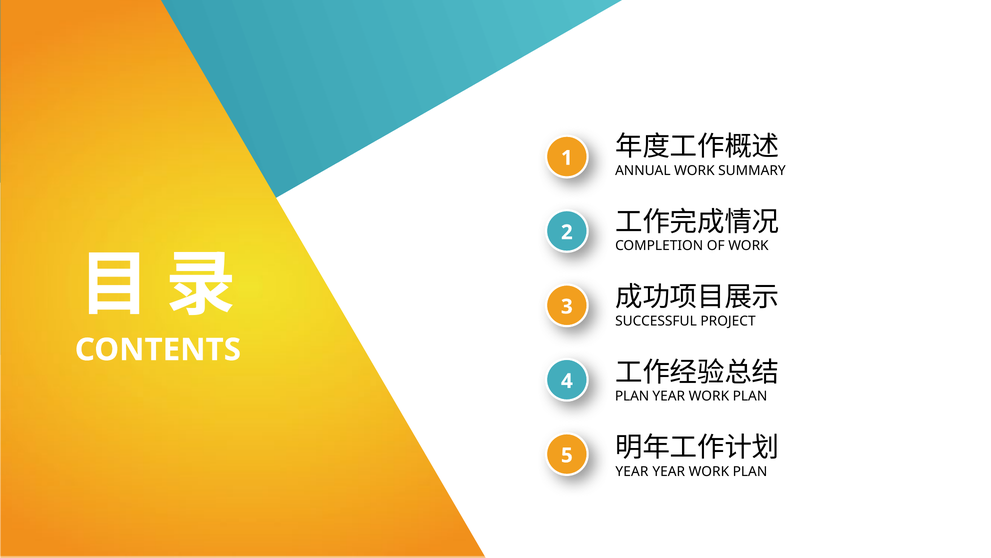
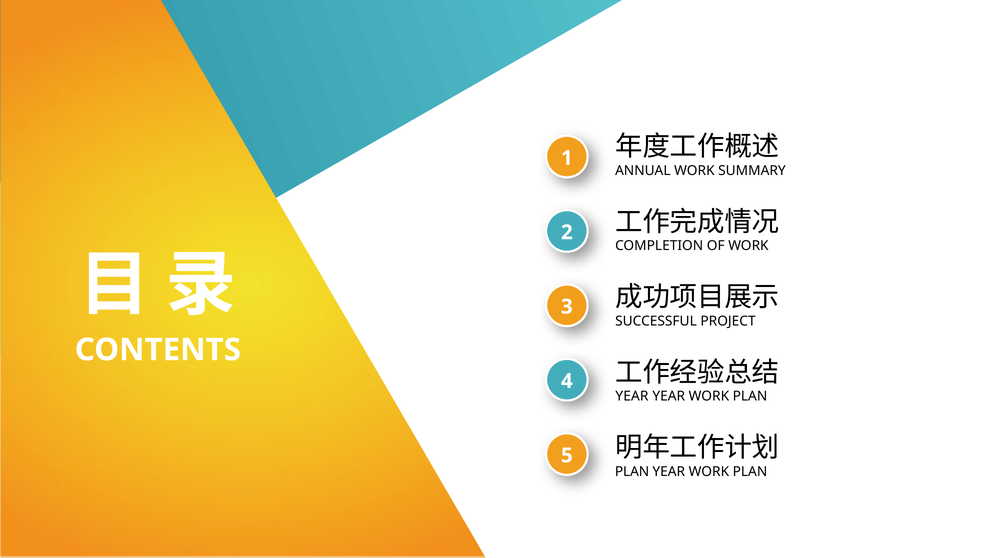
PLAN at (632, 396): PLAN -> YEAR
YEAR at (632, 471): YEAR -> PLAN
